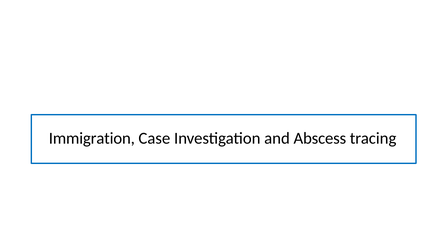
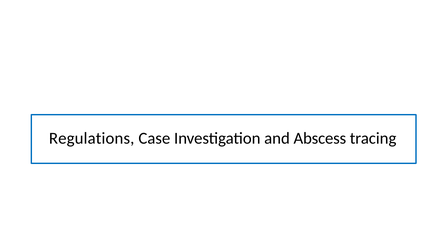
Immigration: Immigration -> Regulations
